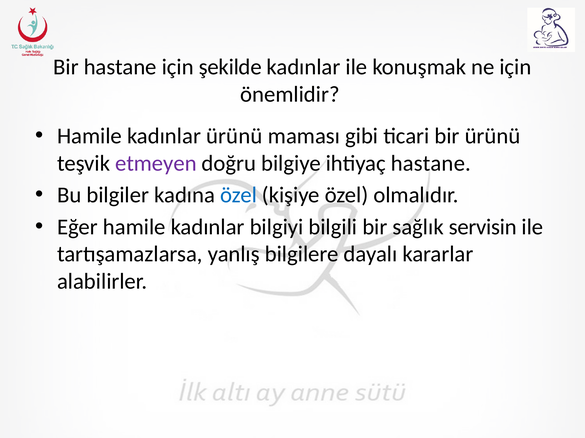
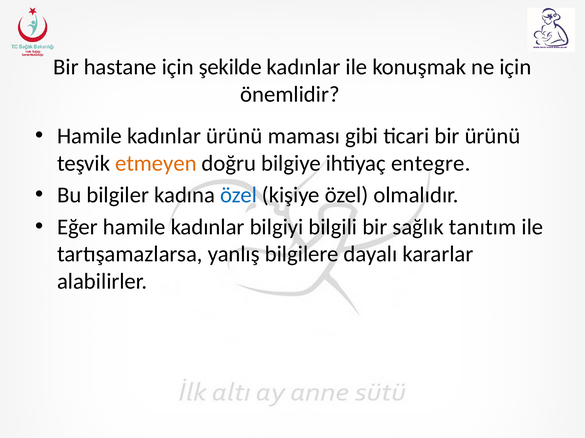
etmeyen colour: purple -> orange
ihtiyaç hastane: hastane -> entegre
servisin: servisin -> tanıtım
